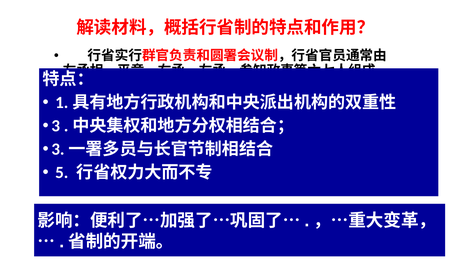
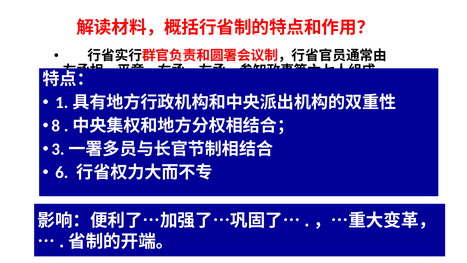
3: 3 -> 8
5: 5 -> 6
